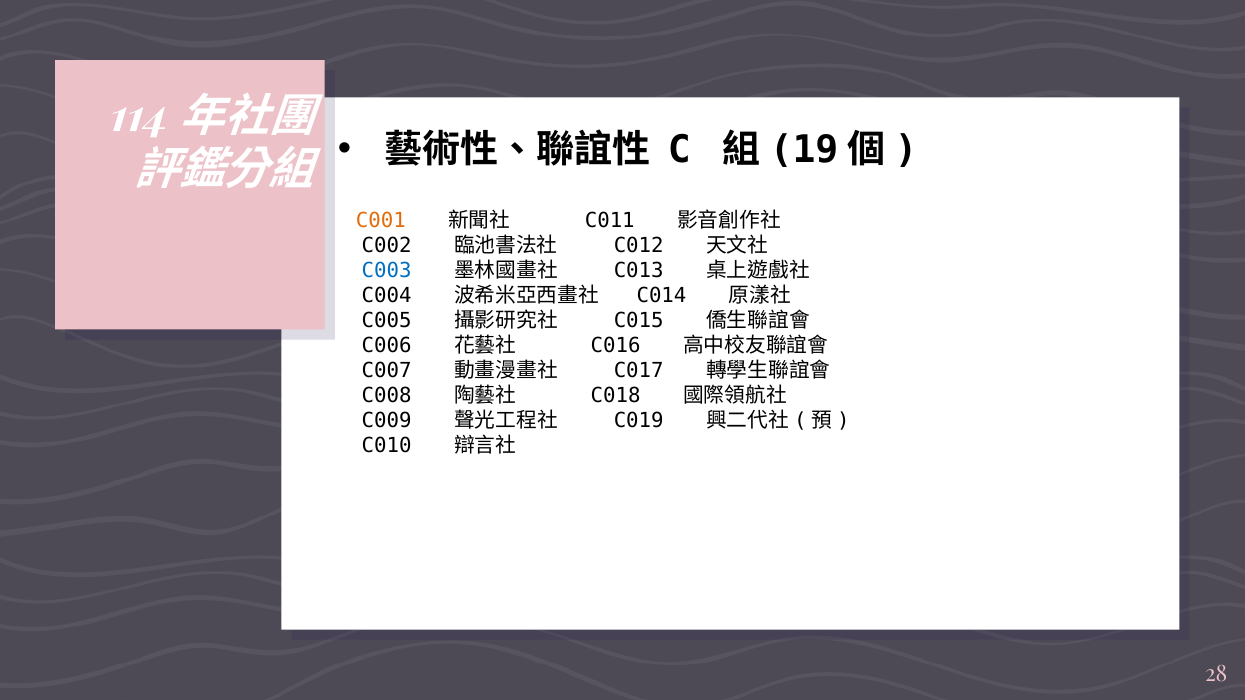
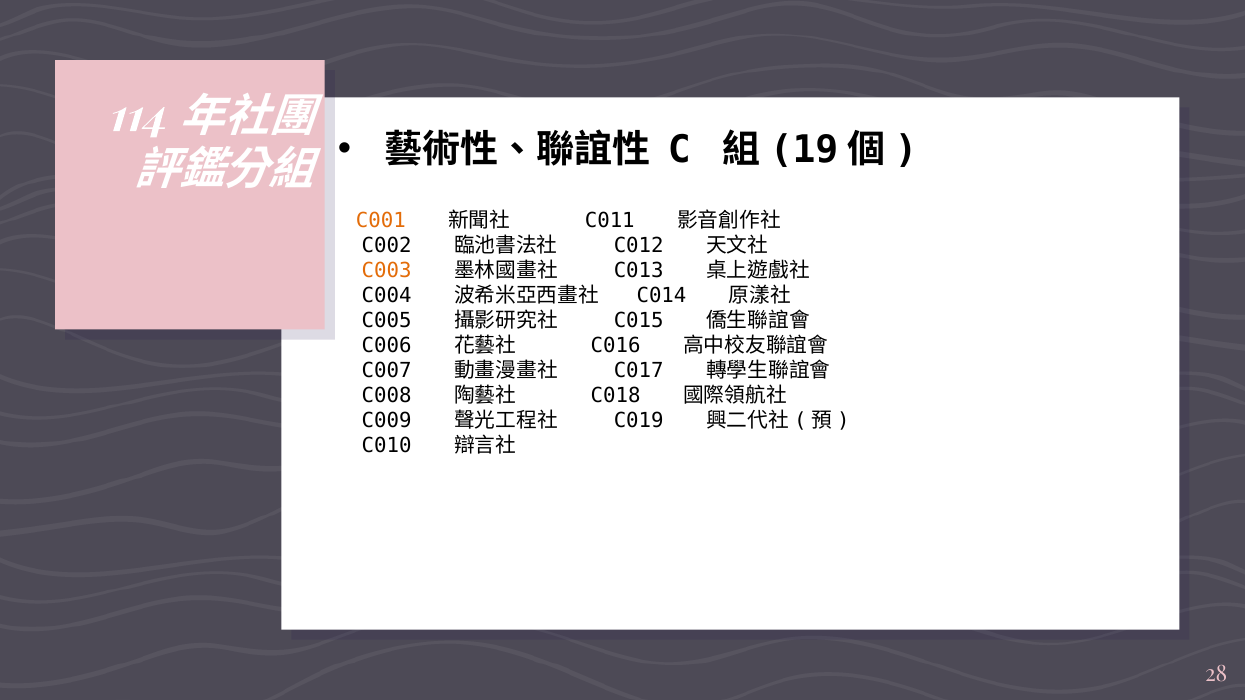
C003 colour: blue -> orange
